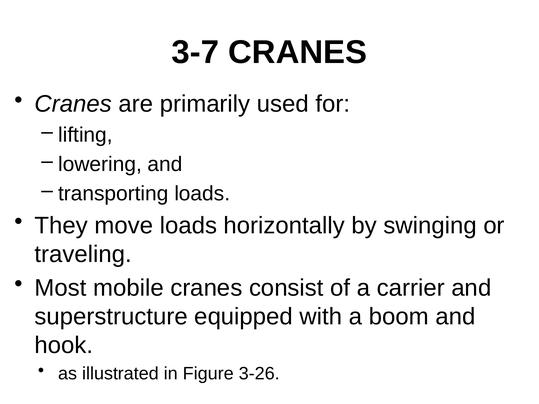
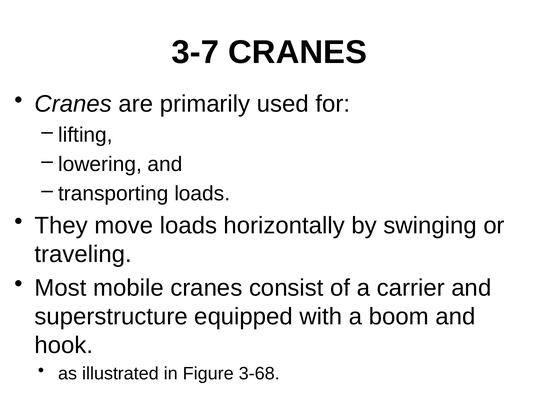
3-26: 3-26 -> 3-68
